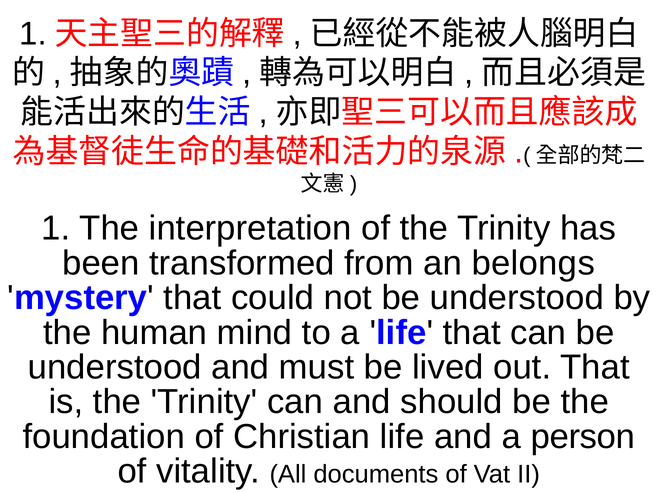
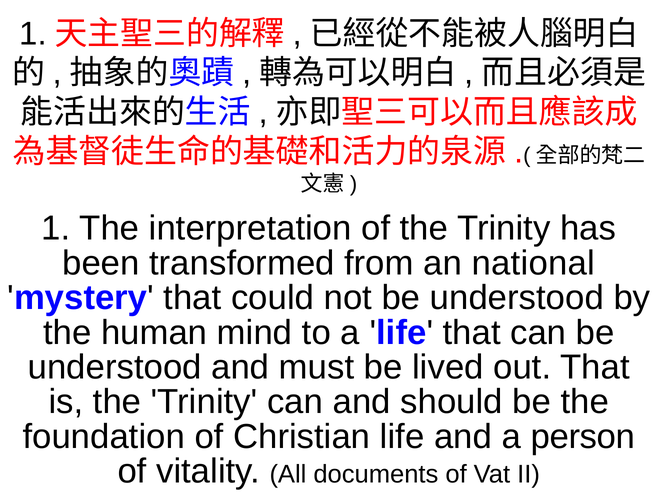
belongs: belongs -> national
